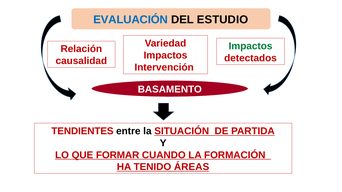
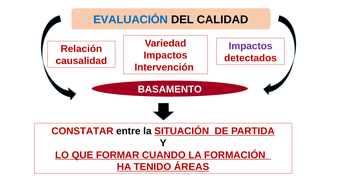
ESTUDIO: ESTUDIO -> CALIDAD
Impactos at (251, 46) colour: green -> purple
TENDIENTES: TENDIENTES -> CONSTATAR
